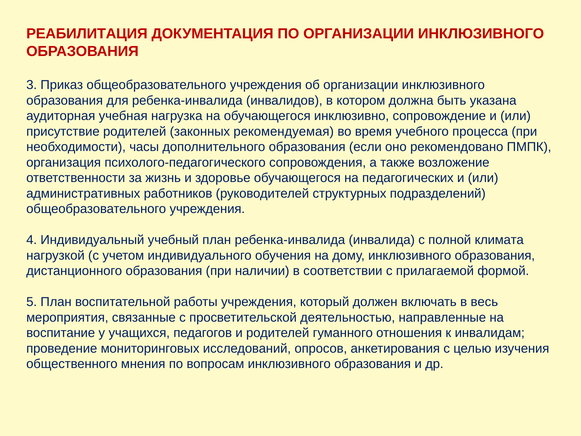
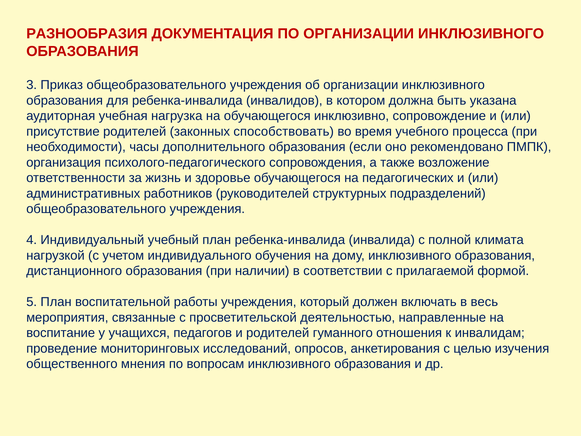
РЕАБИЛИТАЦИЯ: РЕАБИЛИТАЦИЯ -> РАЗНООБРАЗИЯ
рекомендуемая: рекомендуемая -> способствовать
